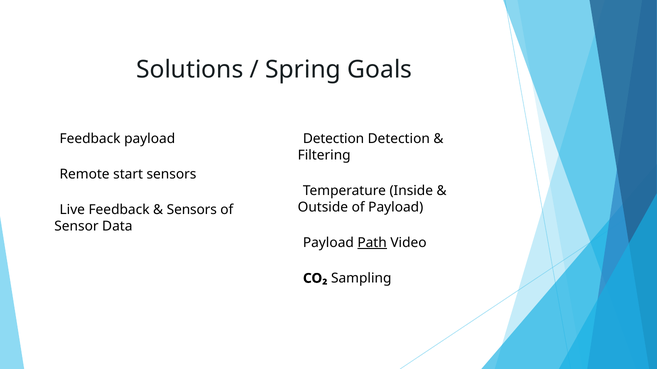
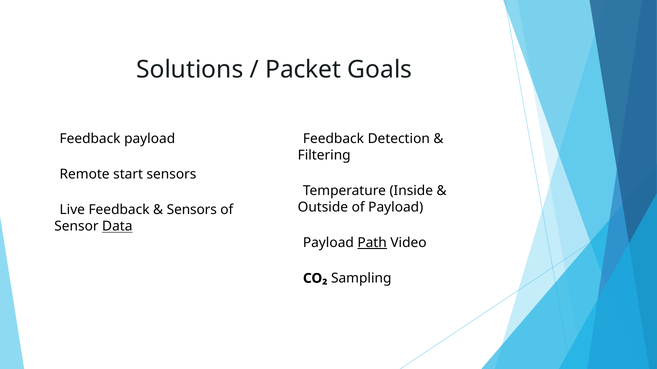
Spring: Spring -> Packet
Detection at (334, 139): Detection -> Feedback
Data underline: none -> present
